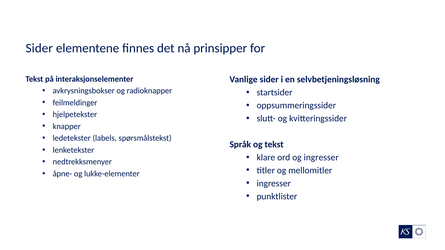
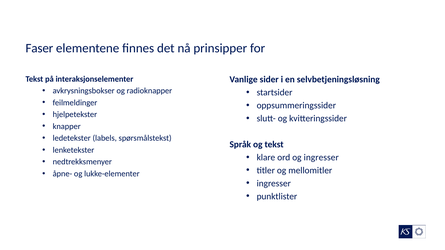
Sider at (39, 48): Sider -> Faser
